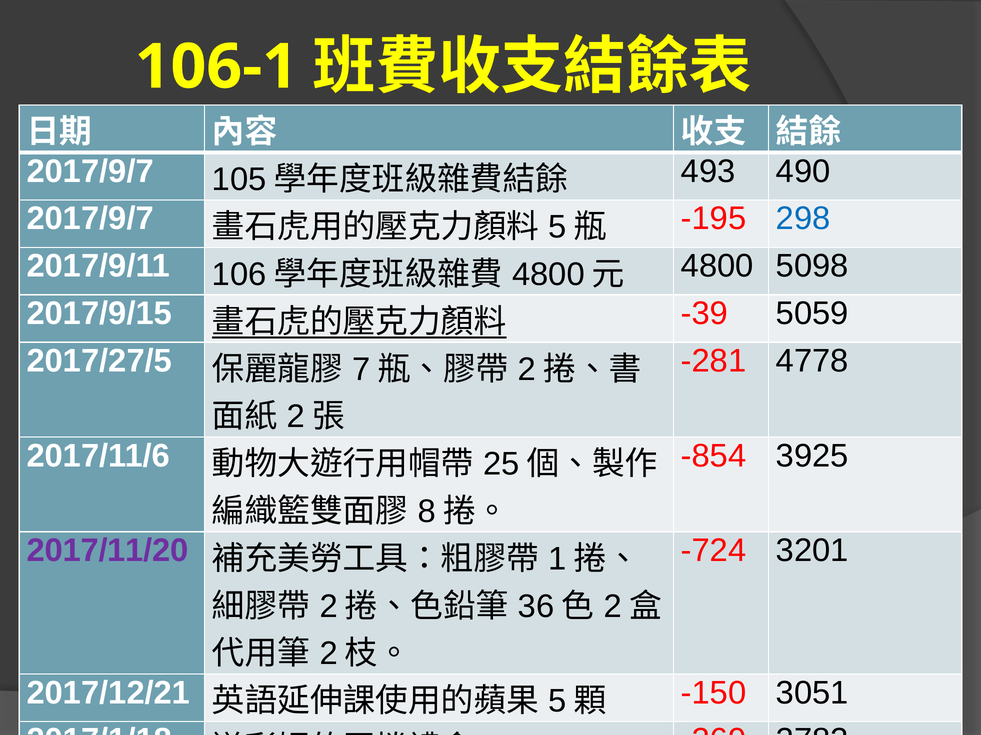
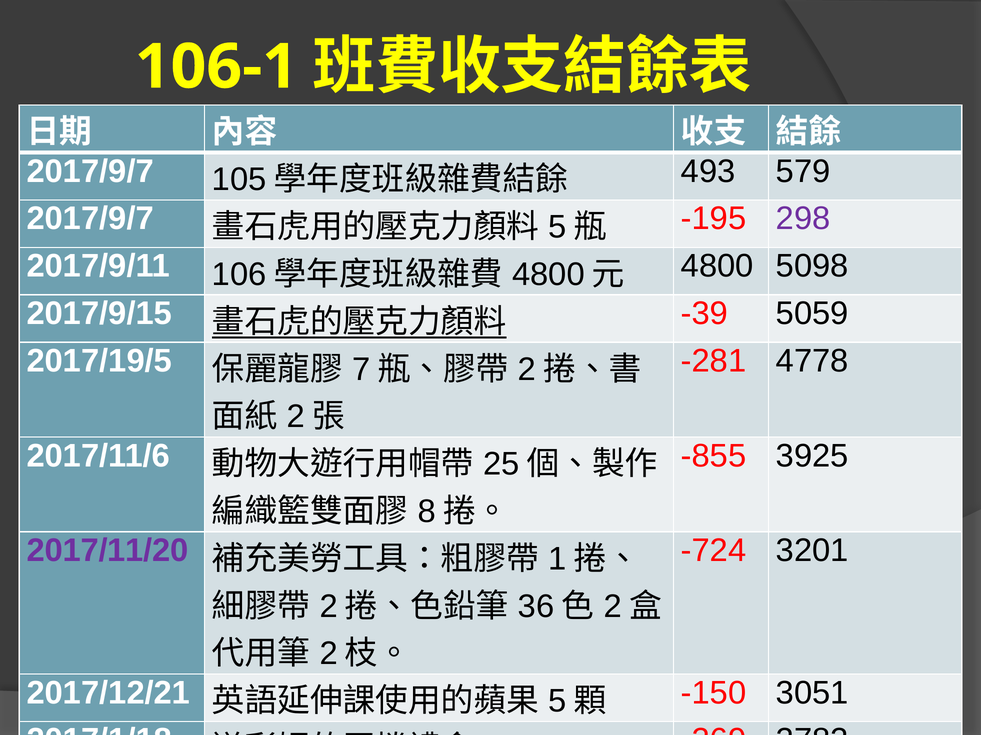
490: 490 -> 579
298 colour: blue -> purple
2017/27/5: 2017/27/5 -> 2017/19/5
-854: -854 -> -855
